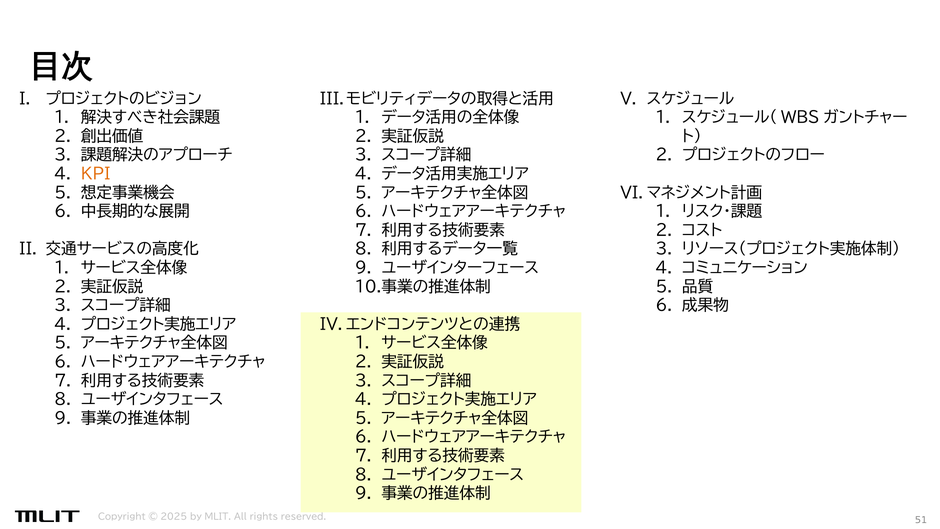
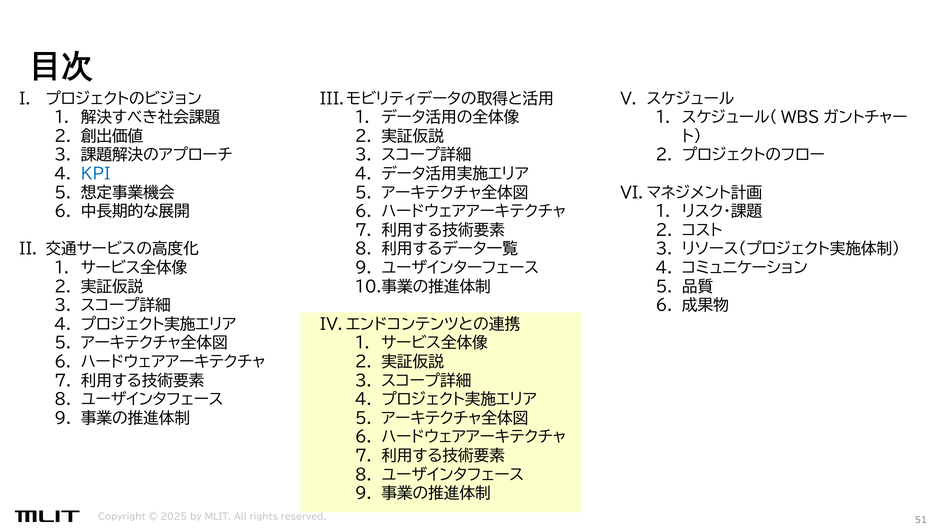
KPI colour: orange -> blue
